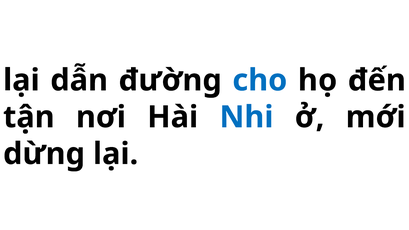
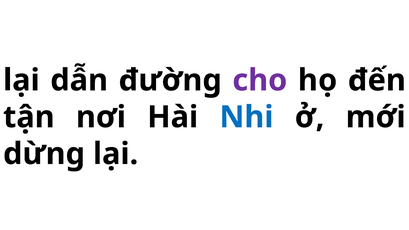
cho colour: blue -> purple
